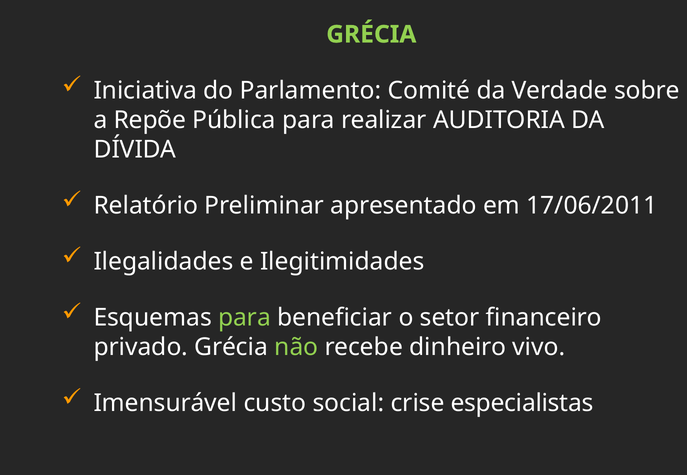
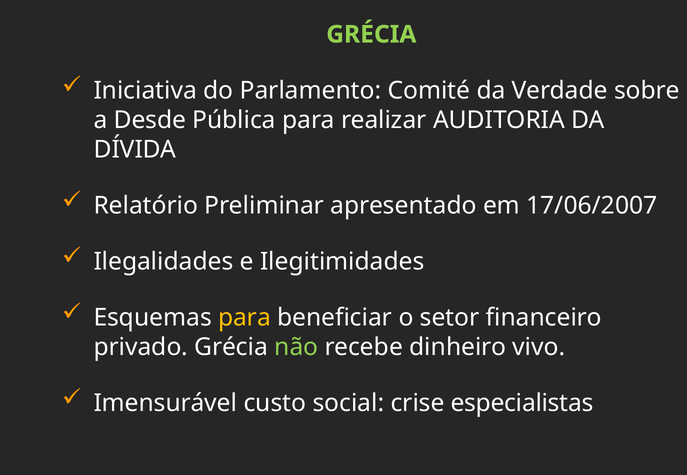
Repõe: Repõe -> Desde
17/06/2011: 17/06/2011 -> 17/06/2007
para at (245, 318) colour: light green -> yellow
